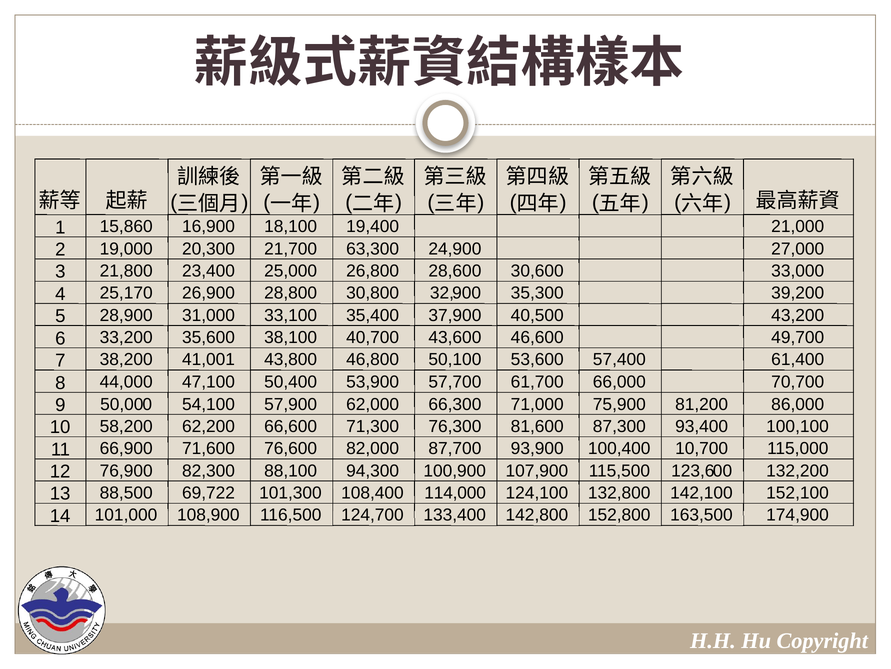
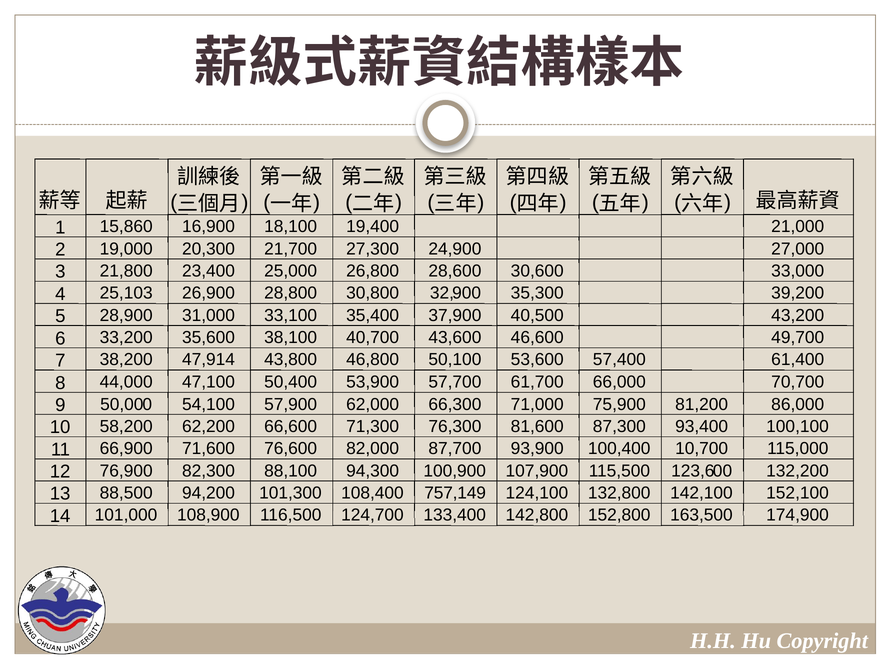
63,300: 63,300 -> 27,300
25,170: 25,170 -> 25,103
41,001: 41,001 -> 47,914
69,722: 69,722 -> 94,200
114,000: 114,000 -> 757,149
